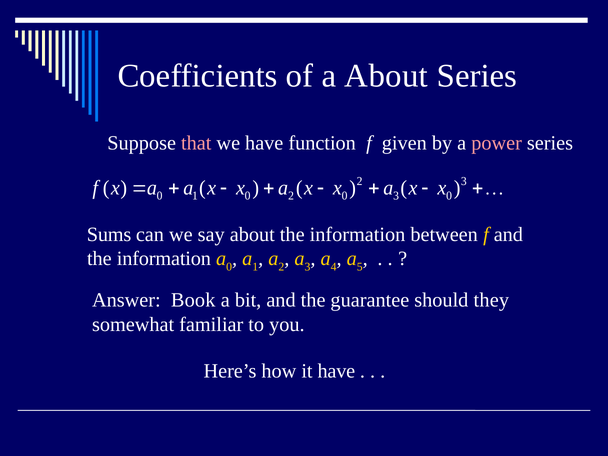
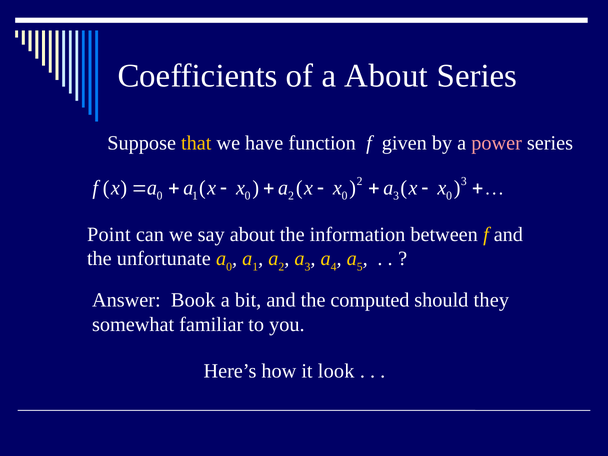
that colour: pink -> yellow
Sums: Sums -> Point
information at (164, 259): information -> unfortunate
guarantee: guarantee -> computed
it have: have -> look
